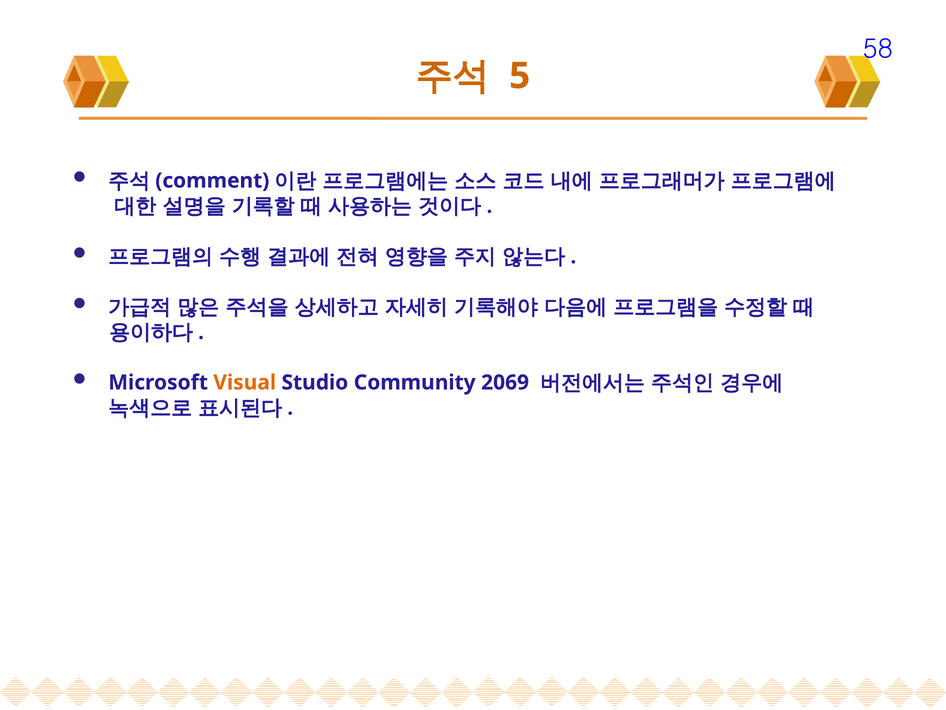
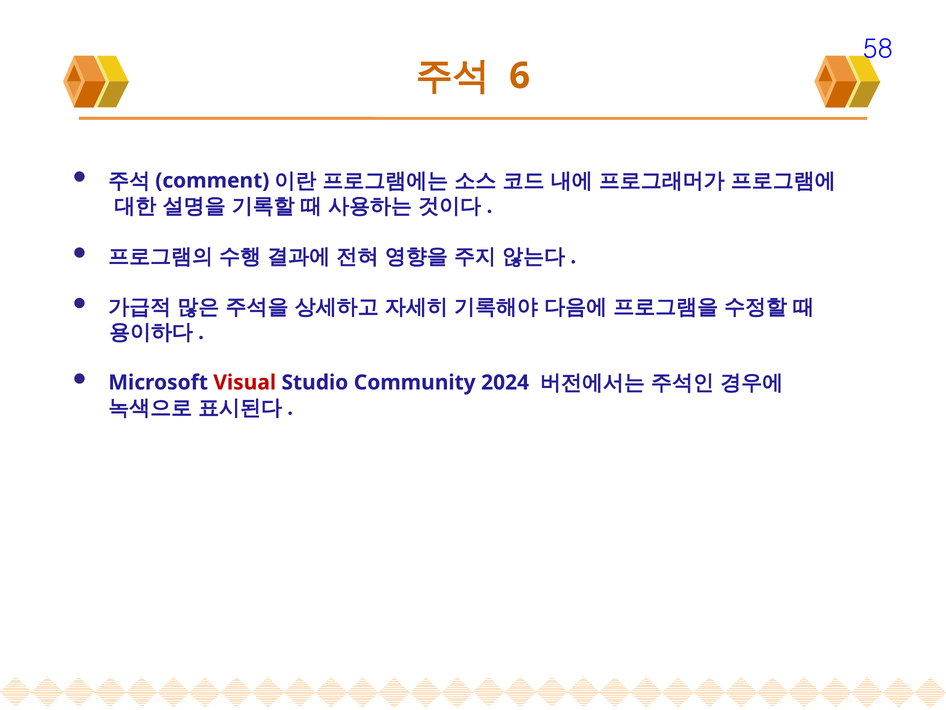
5: 5 -> 6
Visual colour: orange -> red
2069: 2069 -> 2024
